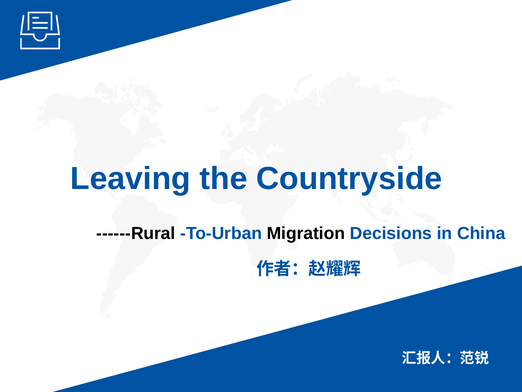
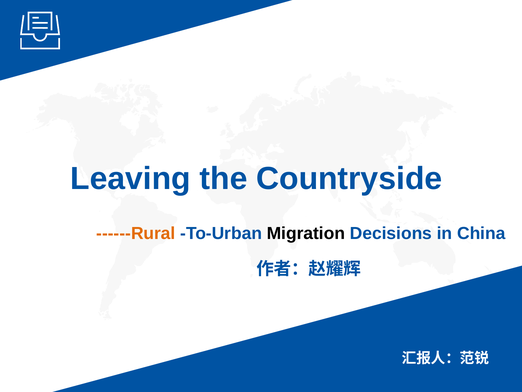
------Rural colour: black -> orange
